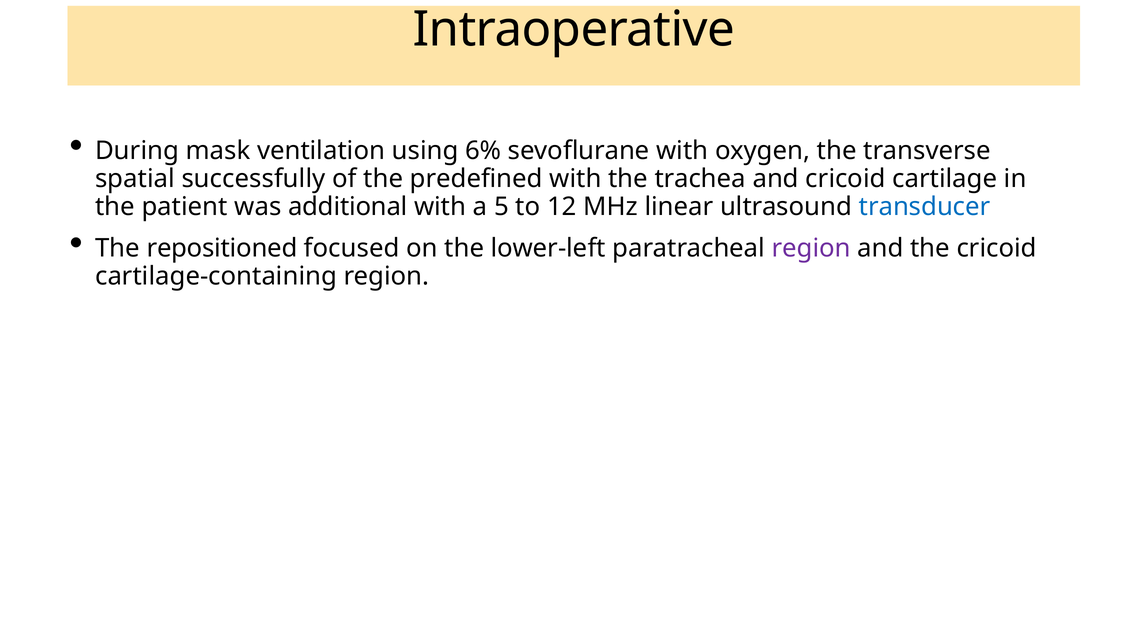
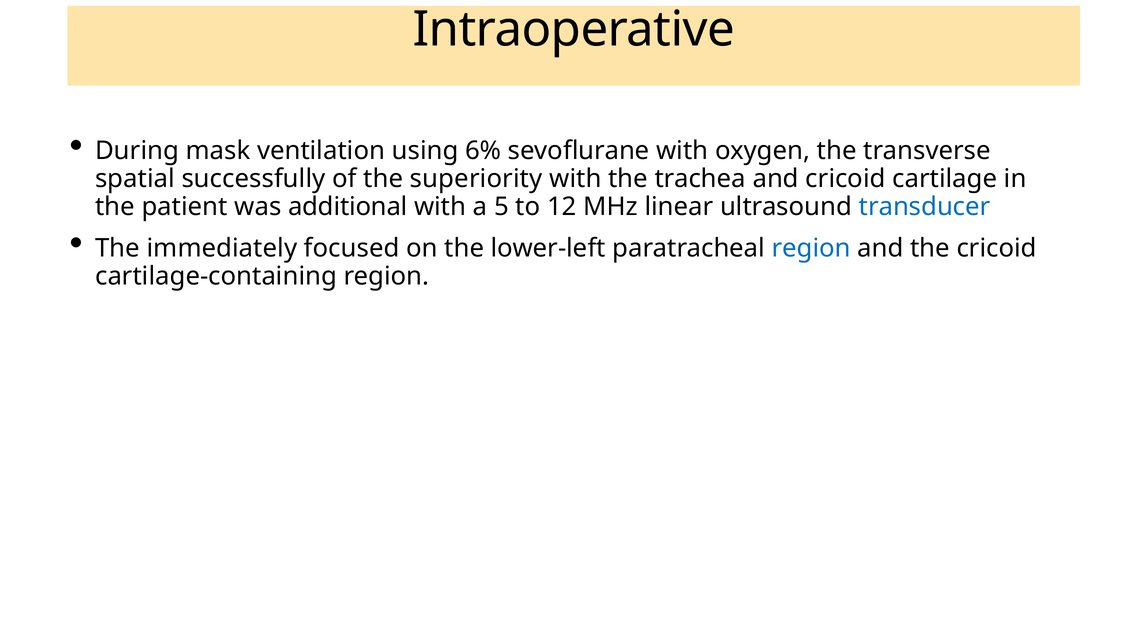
predefined: predefined -> superiority
repositioned: repositioned -> immediately
region at (811, 248) colour: purple -> blue
